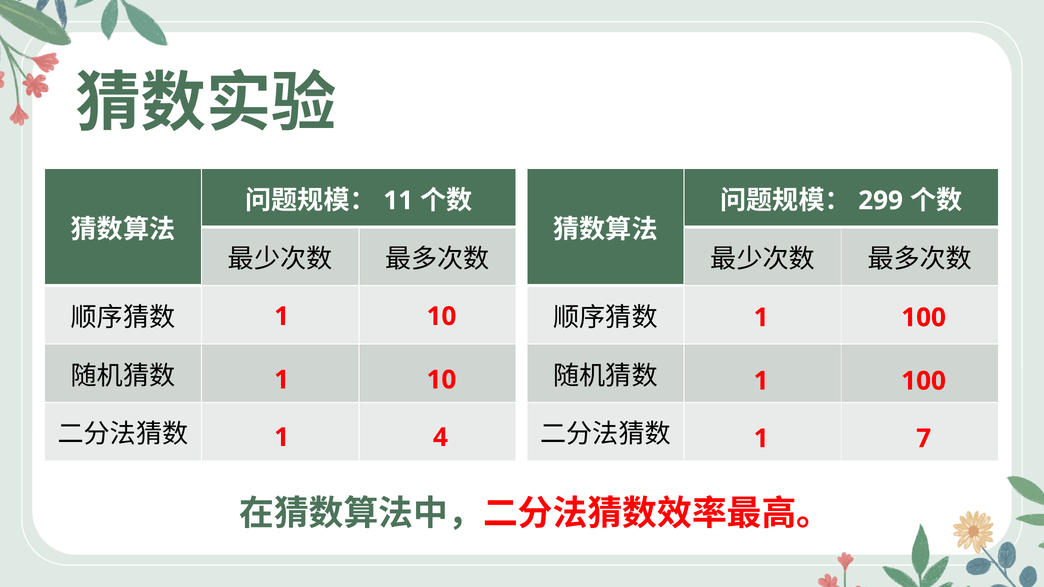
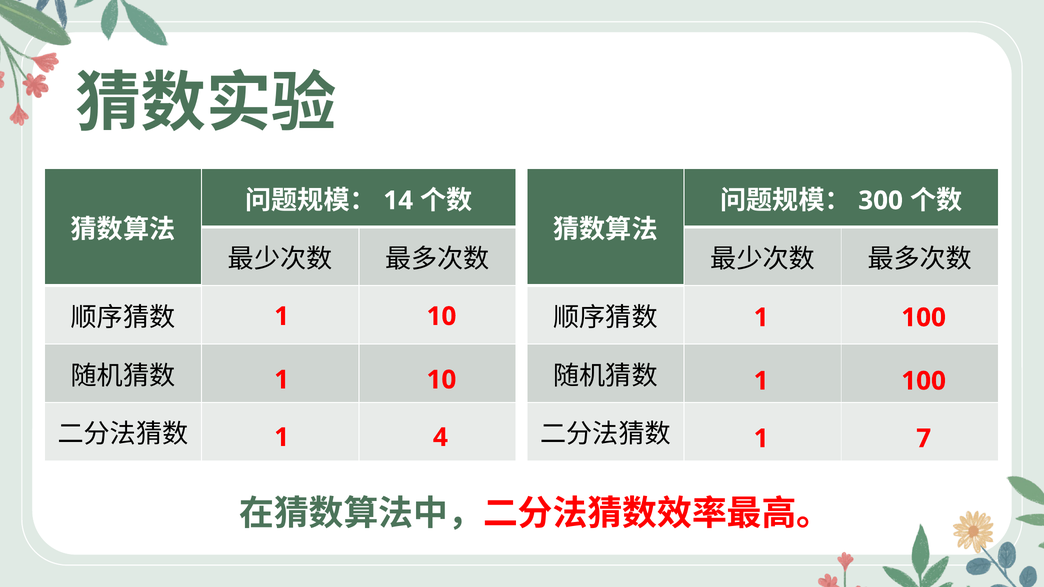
11: 11 -> 14
299: 299 -> 300
